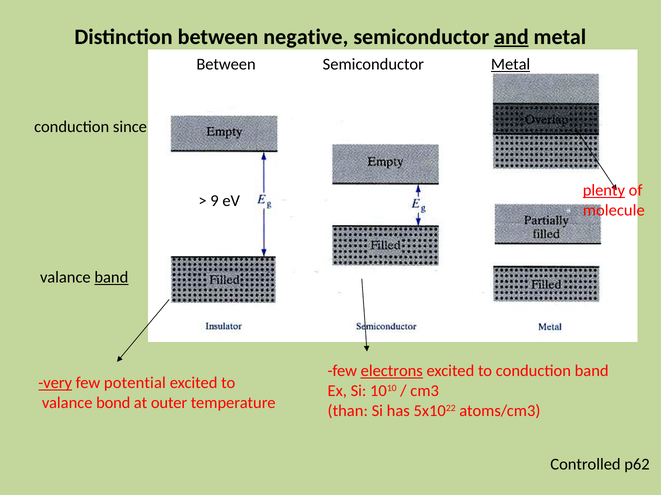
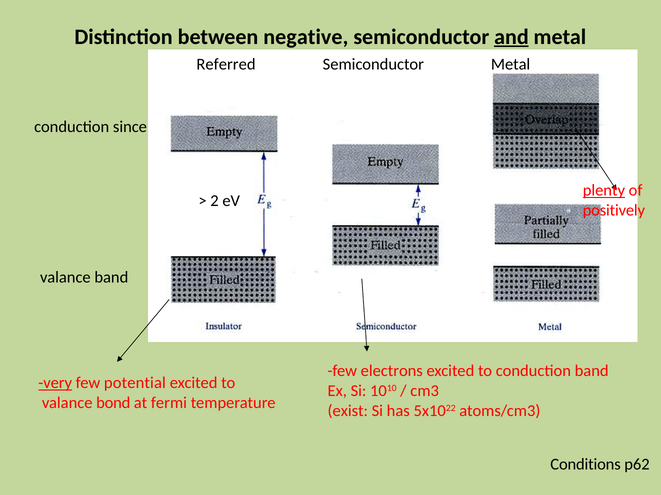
Between at (226, 64): Between -> Referred
Metal at (511, 64) underline: present -> none
9: 9 -> 2
molecule: molecule -> positively
band at (111, 278) underline: present -> none
electrons underline: present -> none
outer: outer -> fermi
than: than -> exist
Controlled: Controlled -> Conditions
